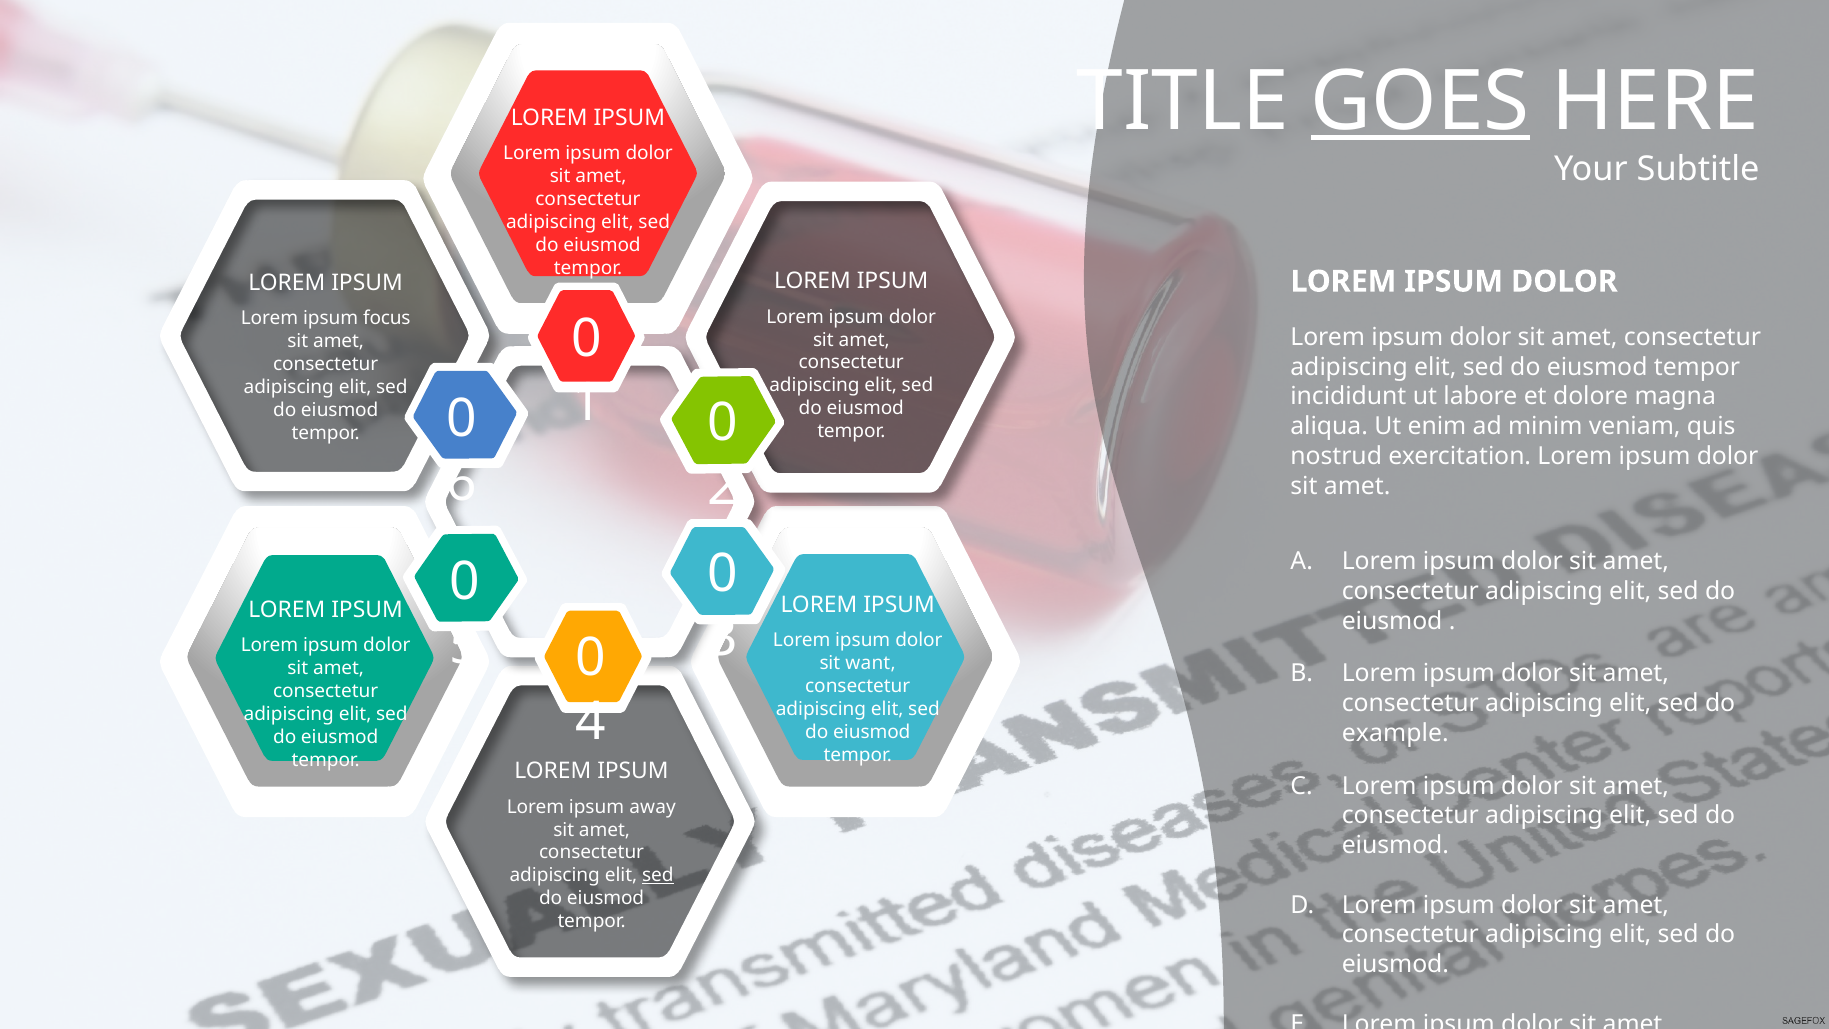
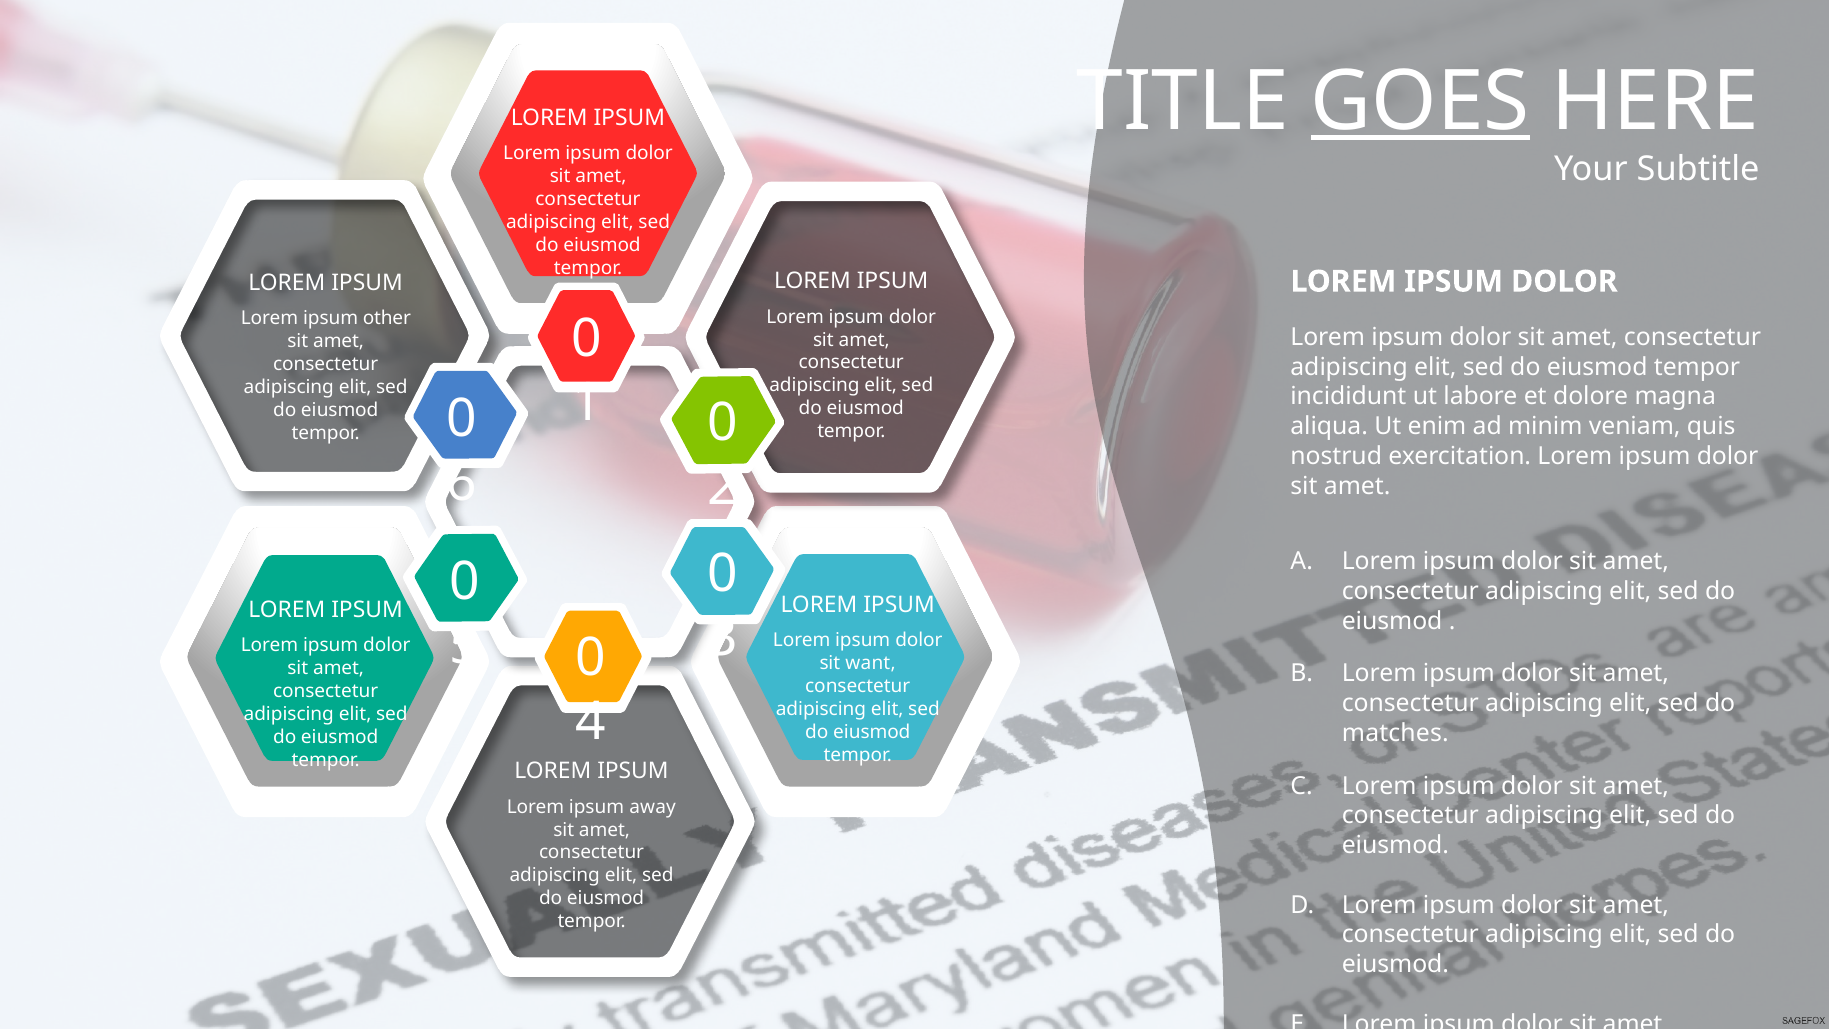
focus: focus -> other
example: example -> matches
sed at (658, 875) underline: present -> none
